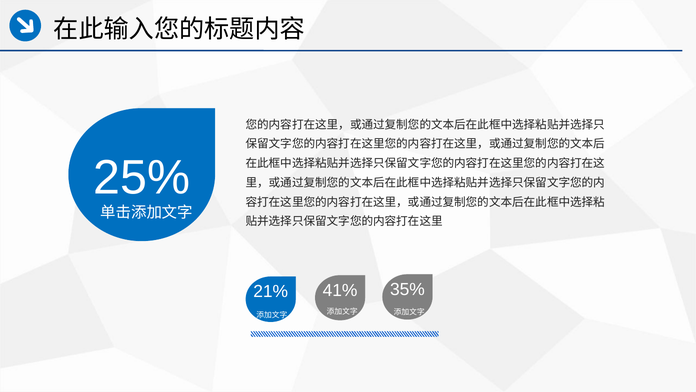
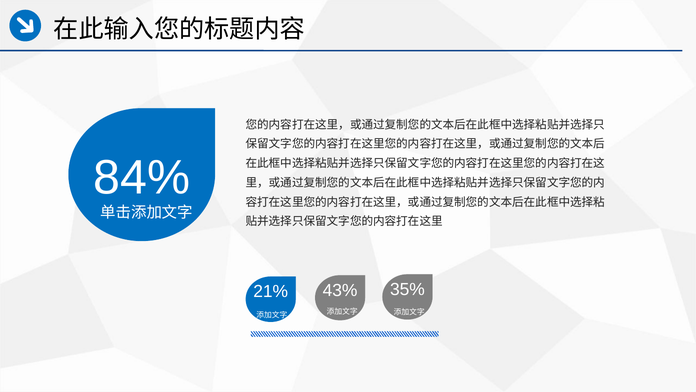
25%: 25% -> 84%
41%: 41% -> 43%
